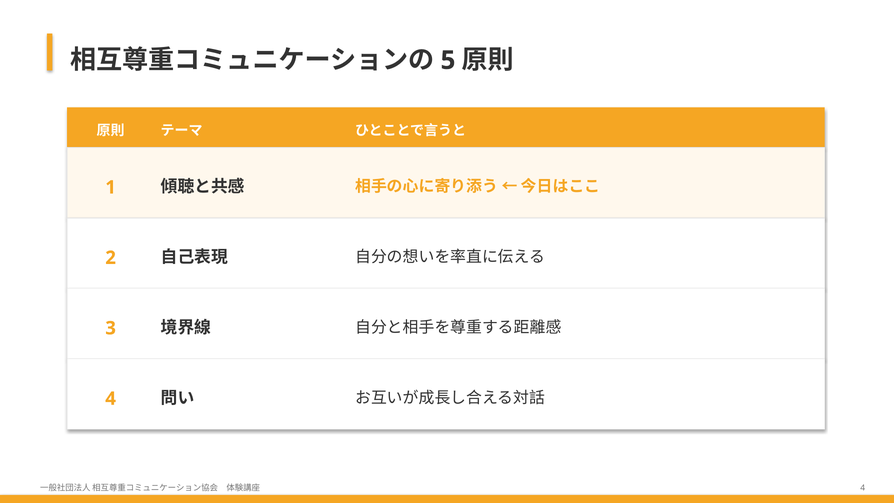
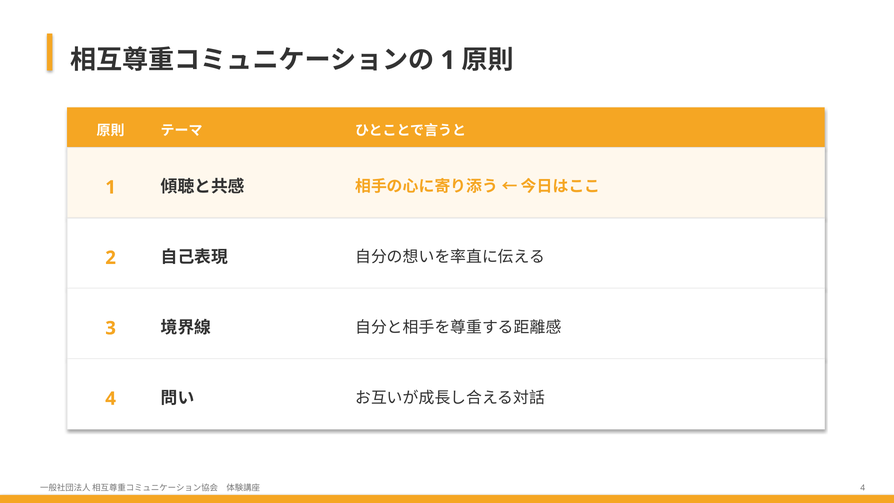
5 at (448, 60): 5 -> 1
